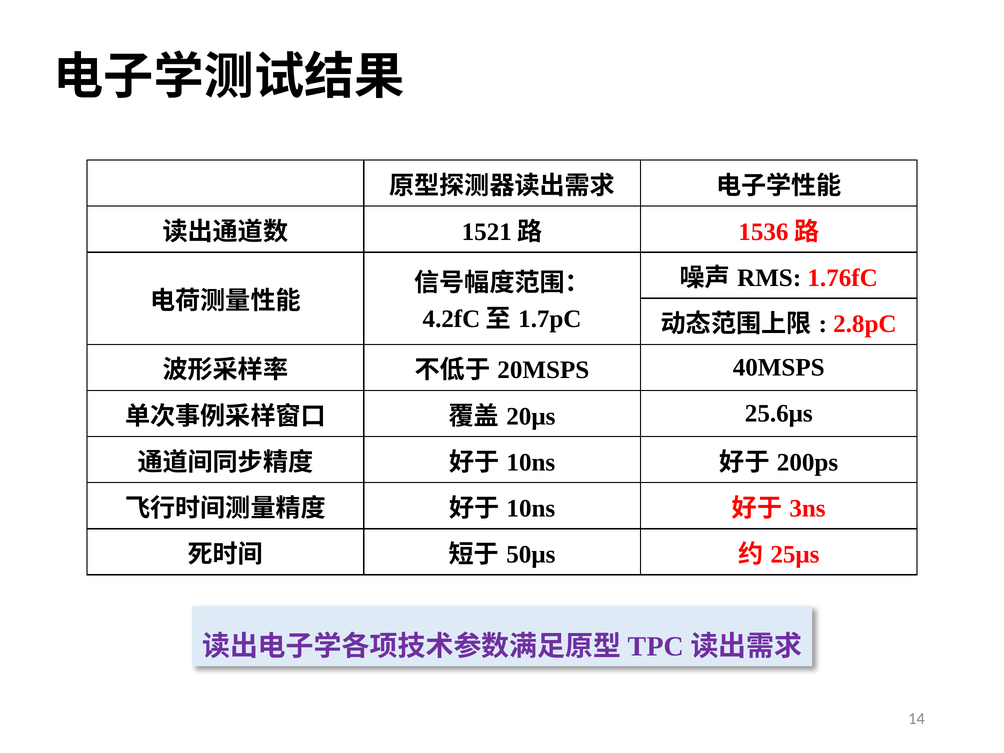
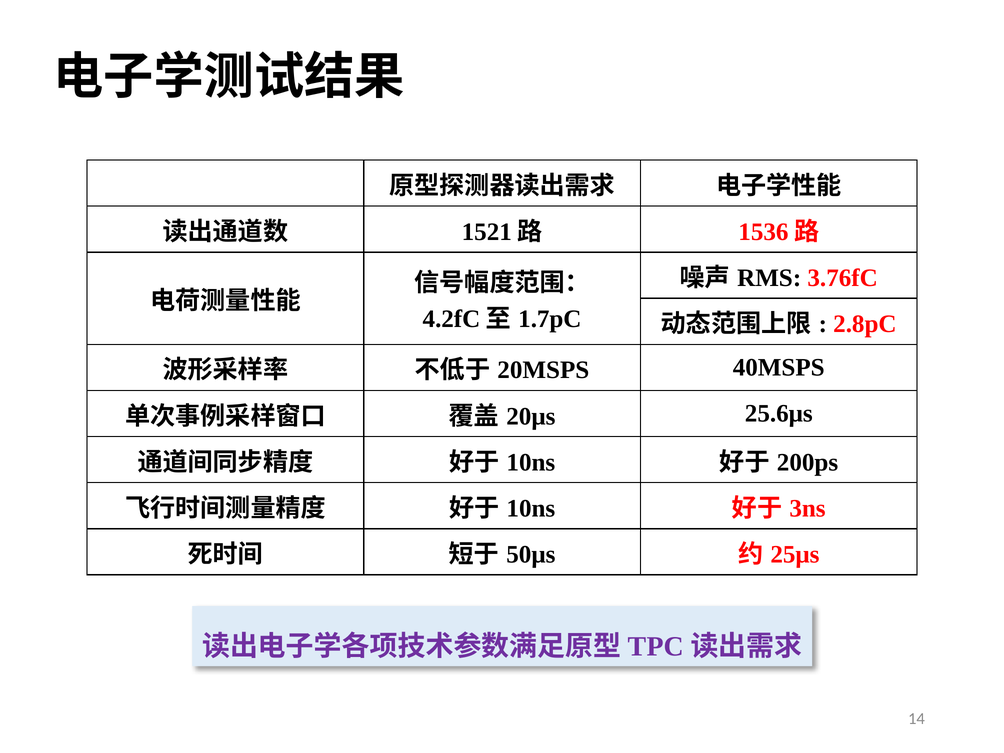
1.76fC: 1.76fC -> 3.76fC
